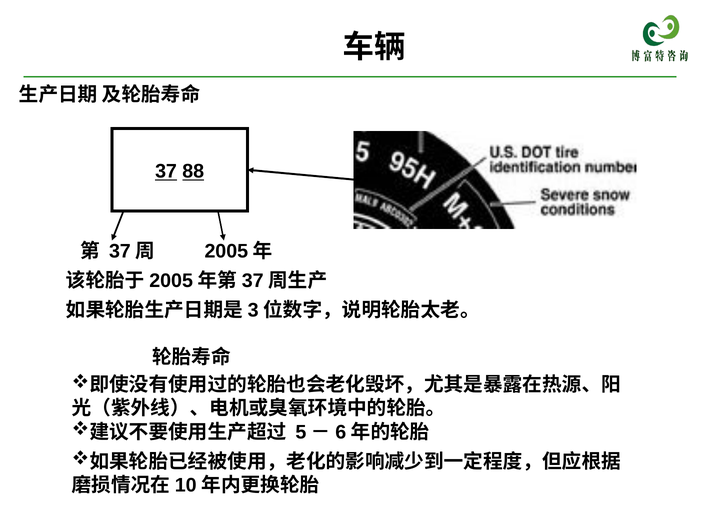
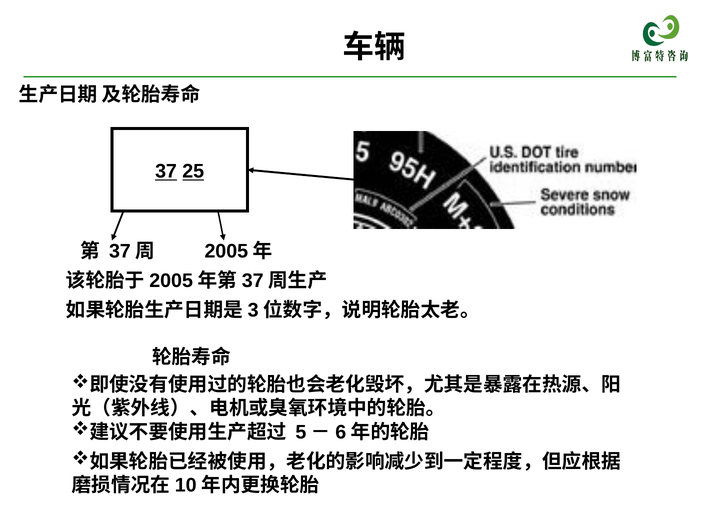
88: 88 -> 25
